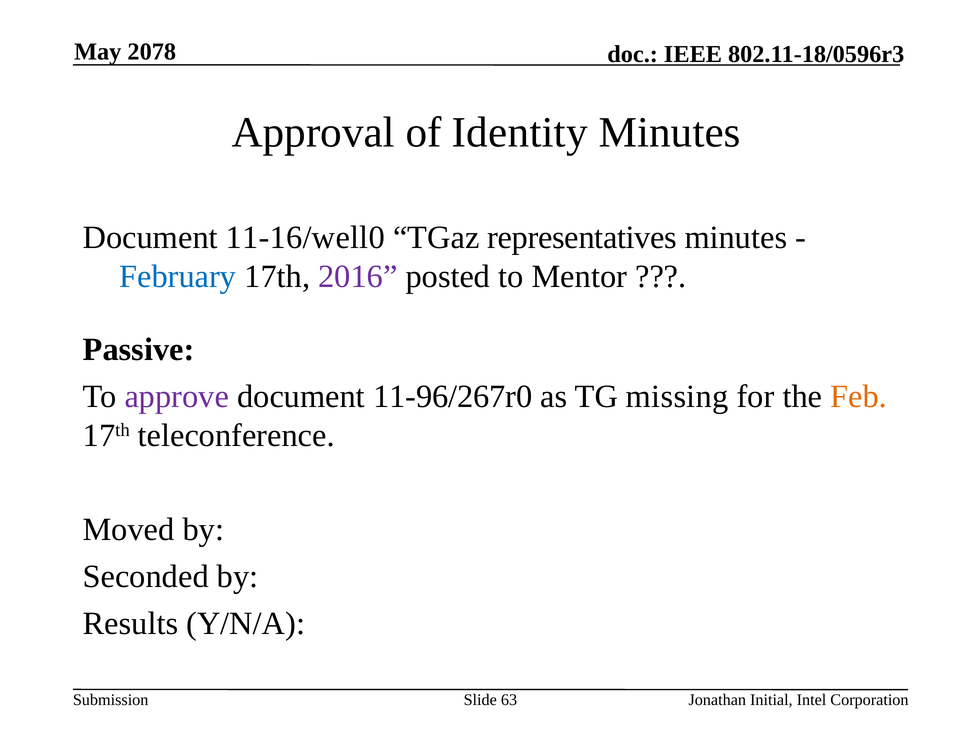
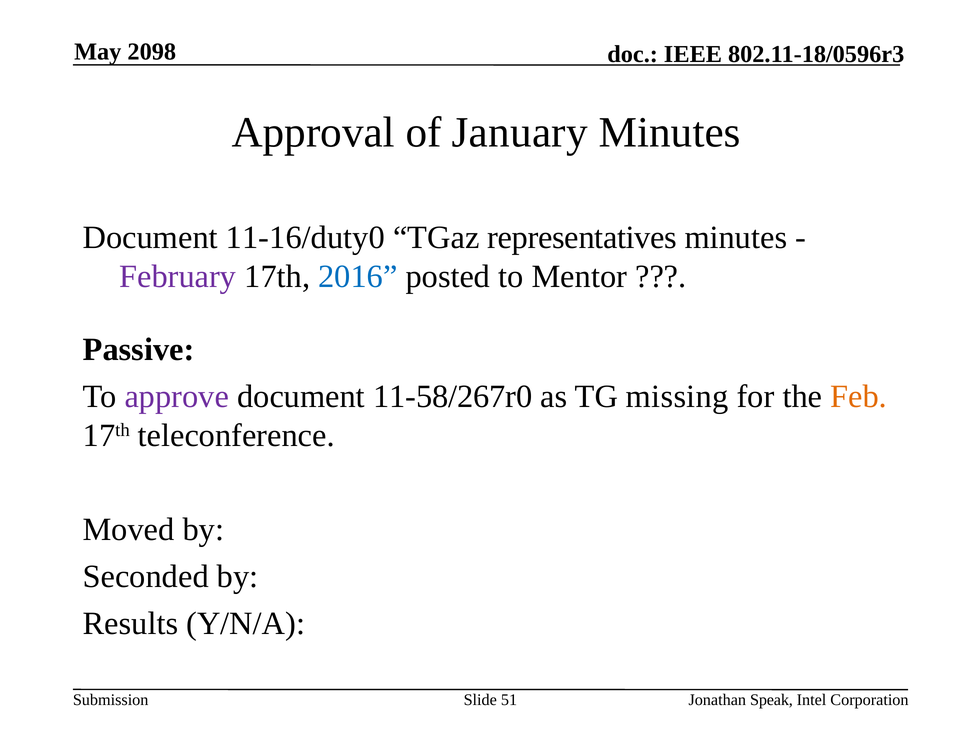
2078: 2078 -> 2098
Identity: Identity -> January
11-16/well0: 11-16/well0 -> 11-16/duty0
February colour: blue -> purple
2016 colour: purple -> blue
11-96/267r0: 11-96/267r0 -> 11-58/267r0
63: 63 -> 51
Initial: Initial -> Speak
